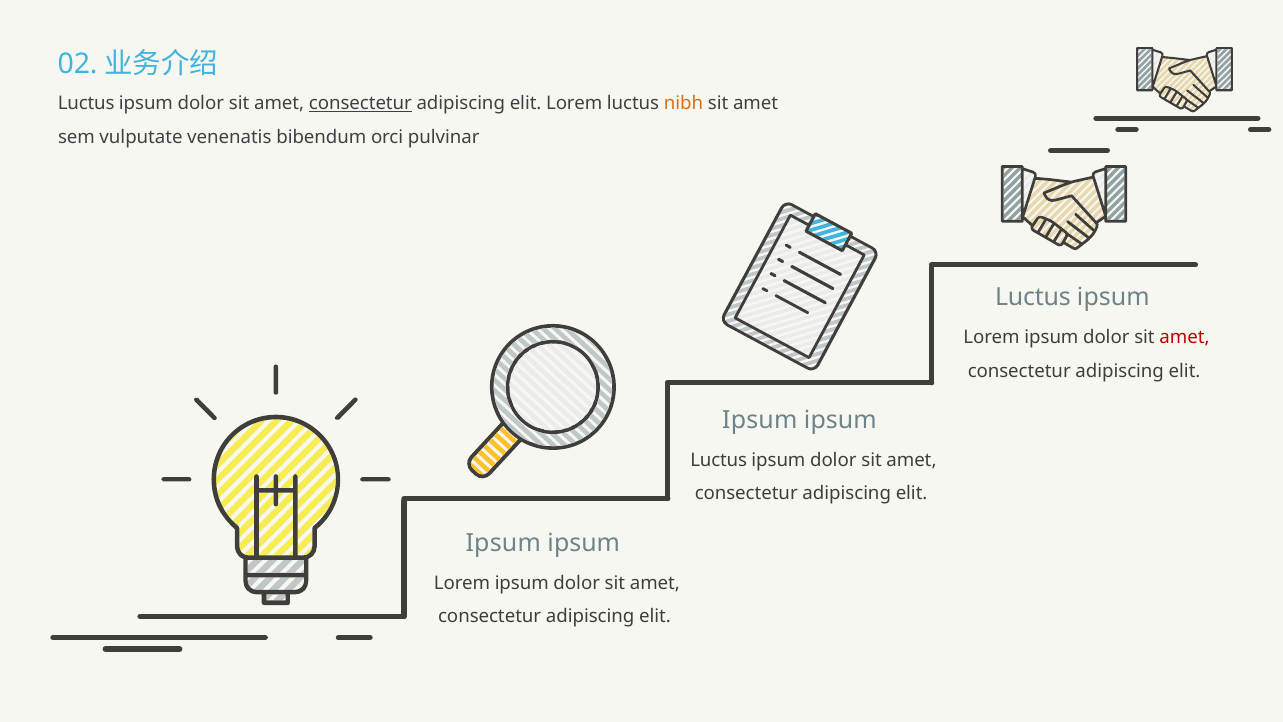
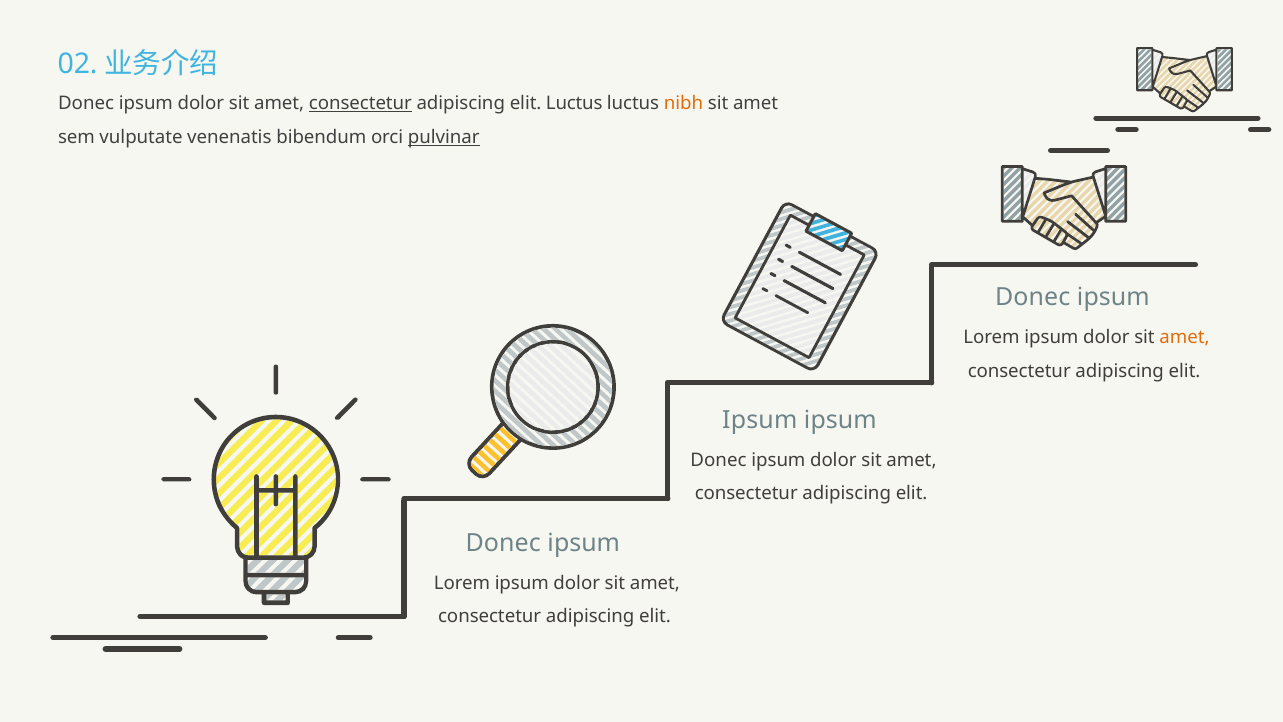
Luctus at (86, 103): Luctus -> Donec
elit Lorem: Lorem -> Luctus
pulvinar underline: none -> present
Luctus at (1033, 297): Luctus -> Donec
amet at (1184, 337) colour: red -> orange
Luctus at (719, 460): Luctus -> Donec
Ipsum at (503, 543): Ipsum -> Donec
